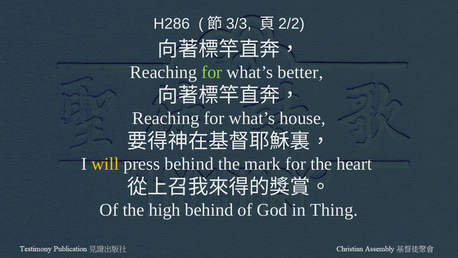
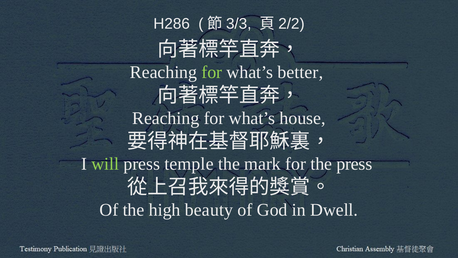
will colour: yellow -> light green
press behind: behind -> temple
the heart: heart -> press
high behind: behind -> beauty
Thing: Thing -> Dwell
